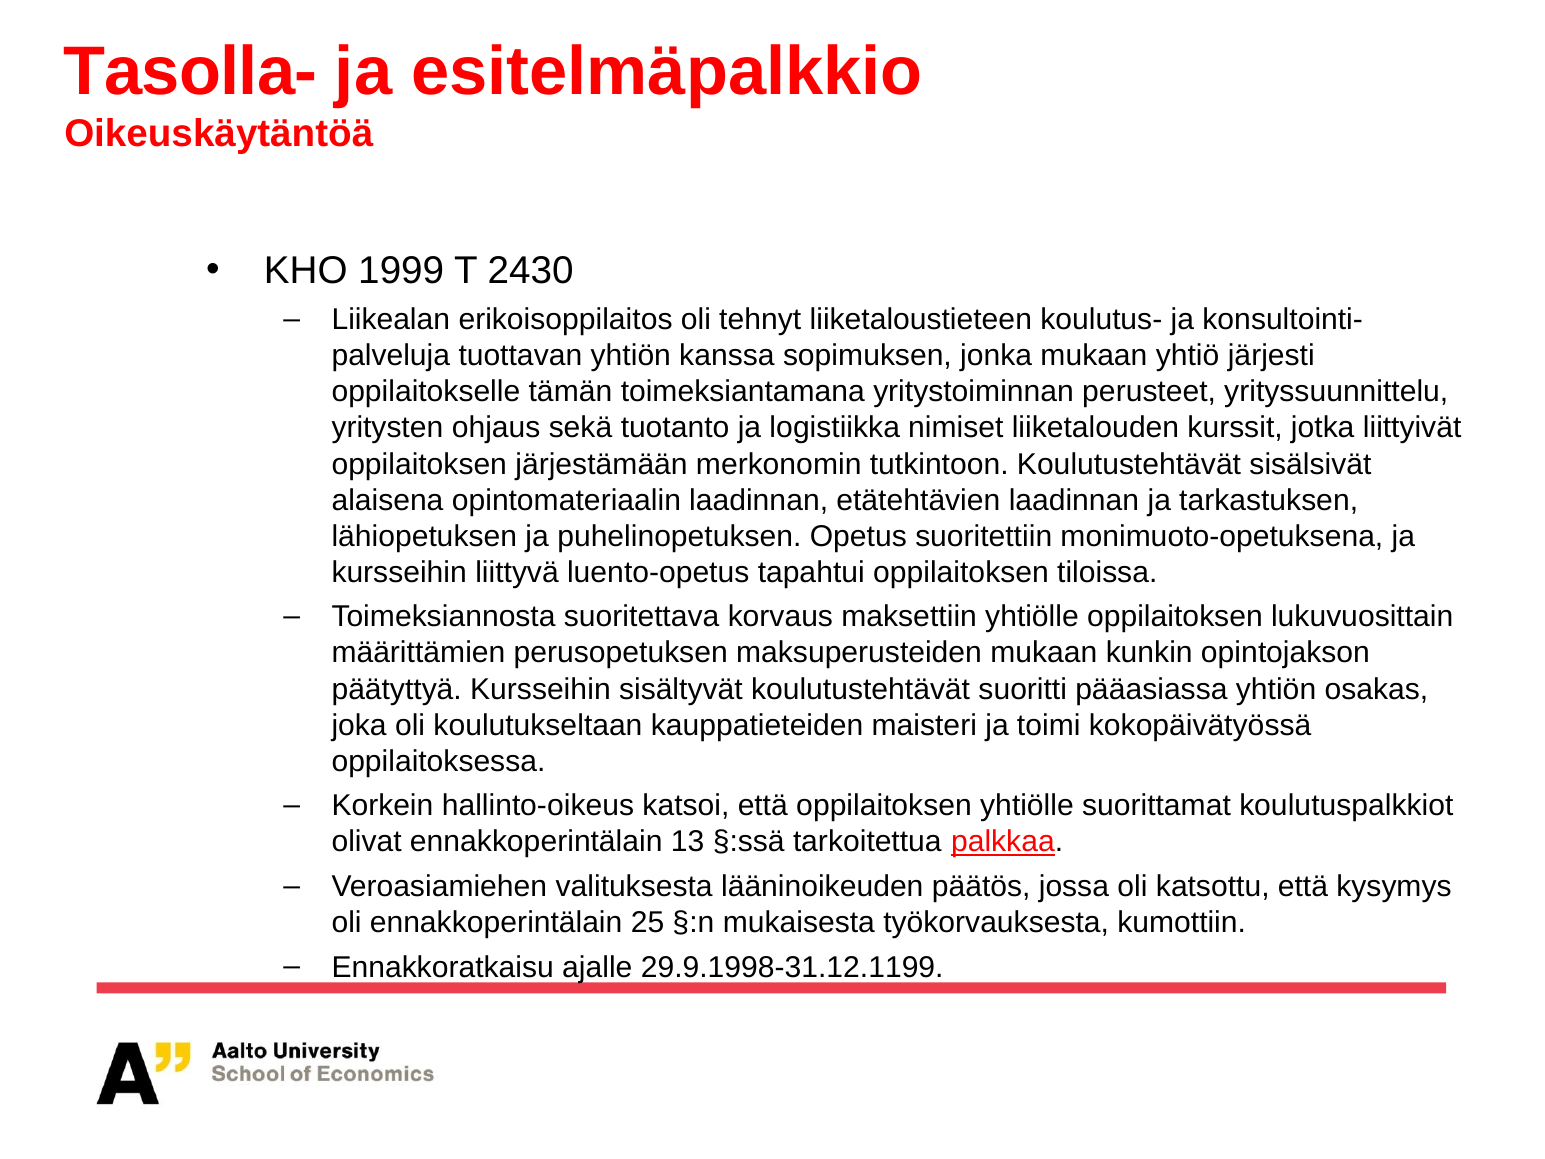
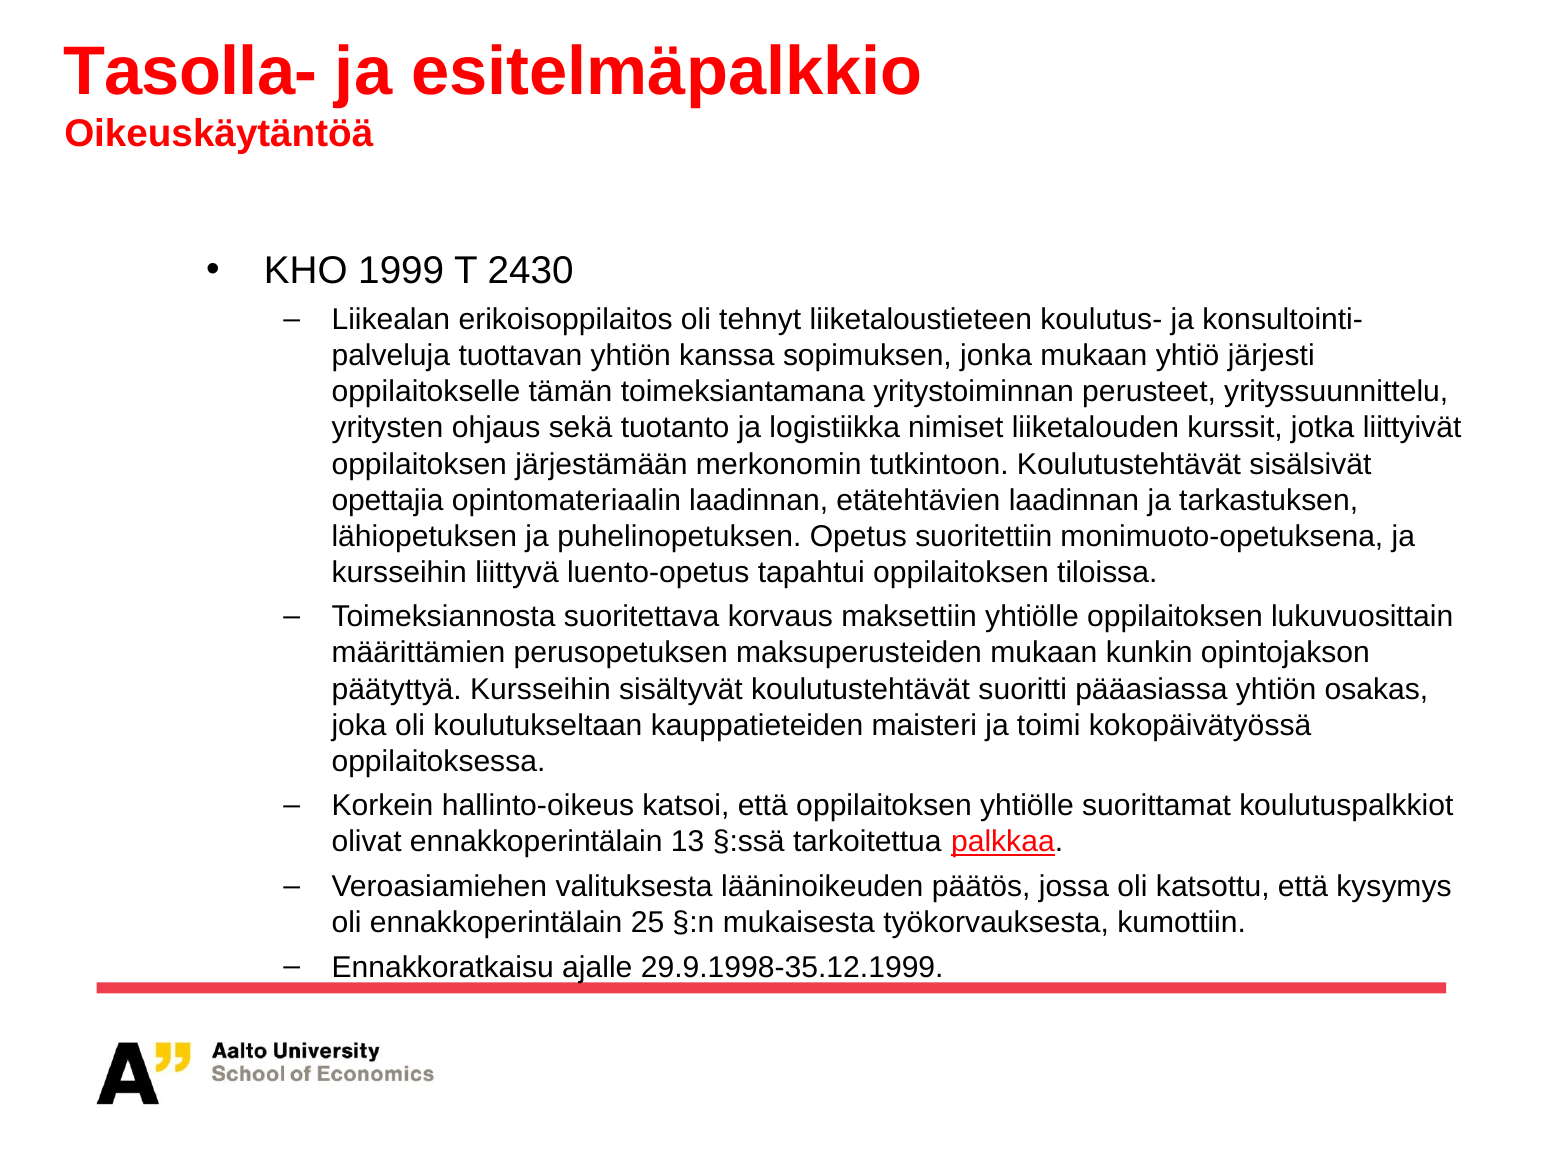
alaisena: alaisena -> opettajia
29.9.1998-31.12.1199: 29.9.1998-31.12.1199 -> 29.9.1998-35.12.1999
